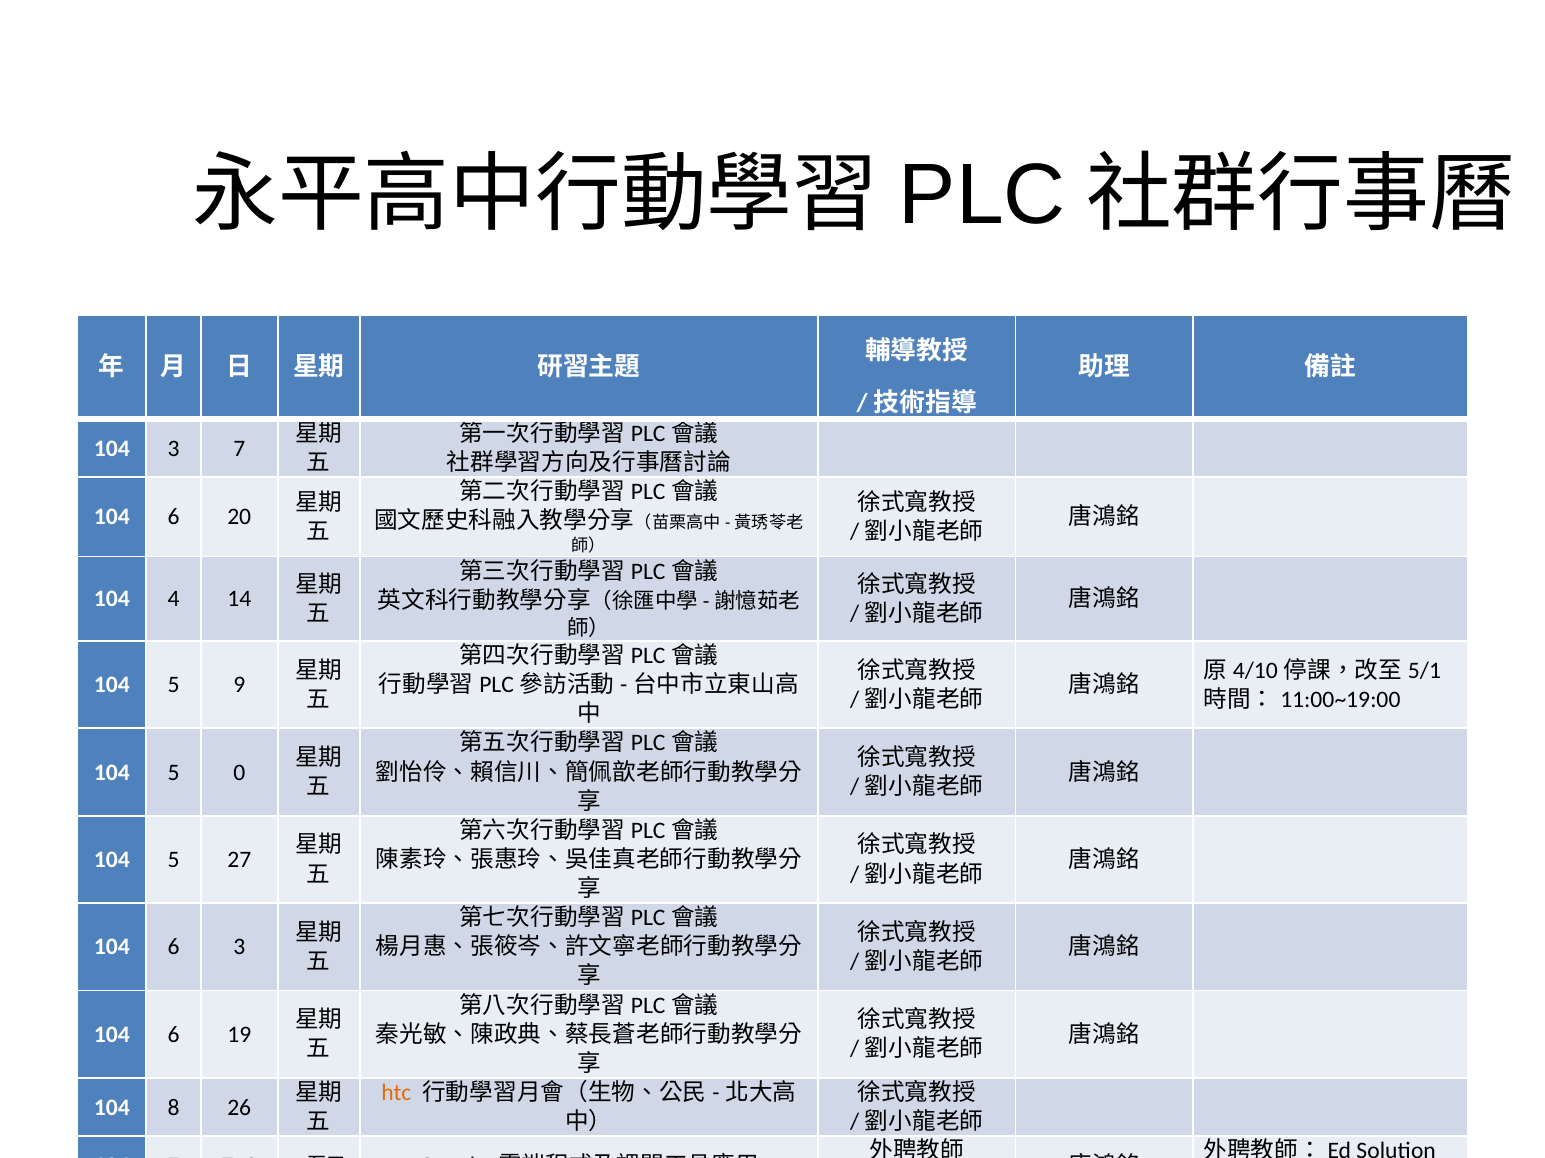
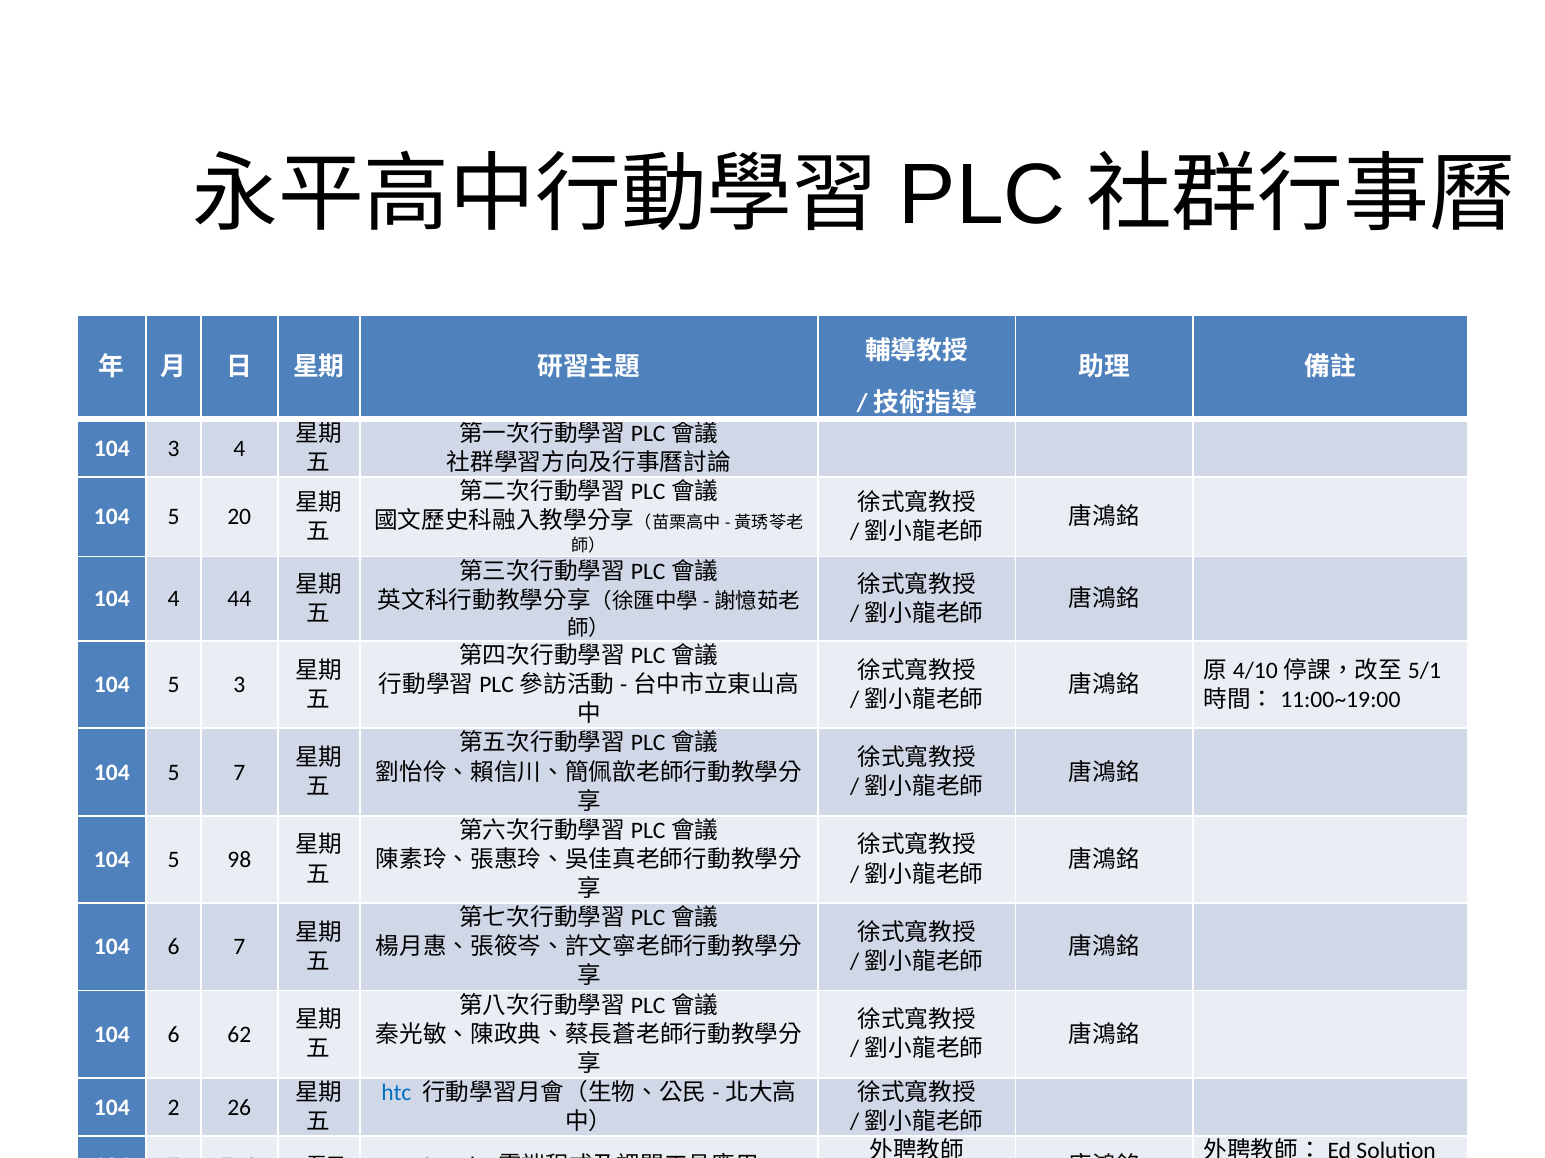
3 7: 7 -> 4
6 at (174, 517): 6 -> 5
14: 14 -> 44
5 9: 9 -> 3
5 0: 0 -> 7
27: 27 -> 98
6 3: 3 -> 7
19: 19 -> 62
htc colour: orange -> blue
8: 8 -> 2
